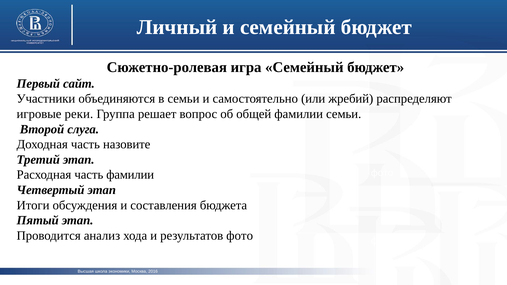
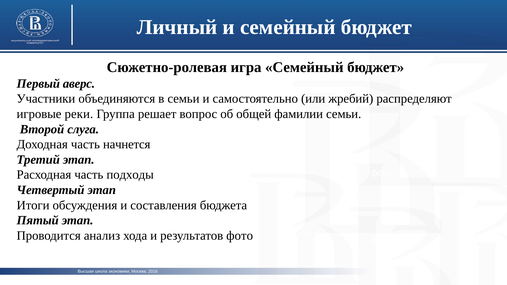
сайт: сайт -> аверс
назовите: назовите -> начнется
часть фамилии: фамилии -> подходы
